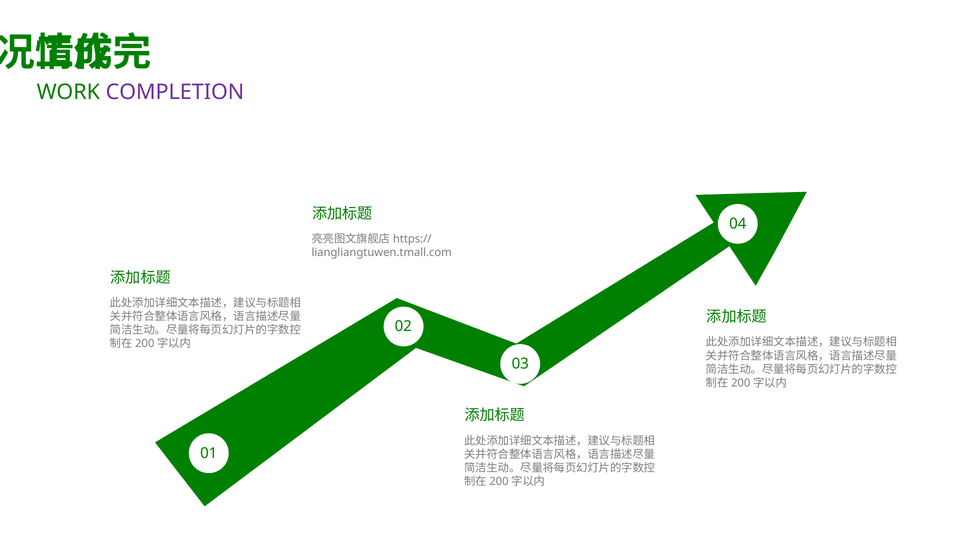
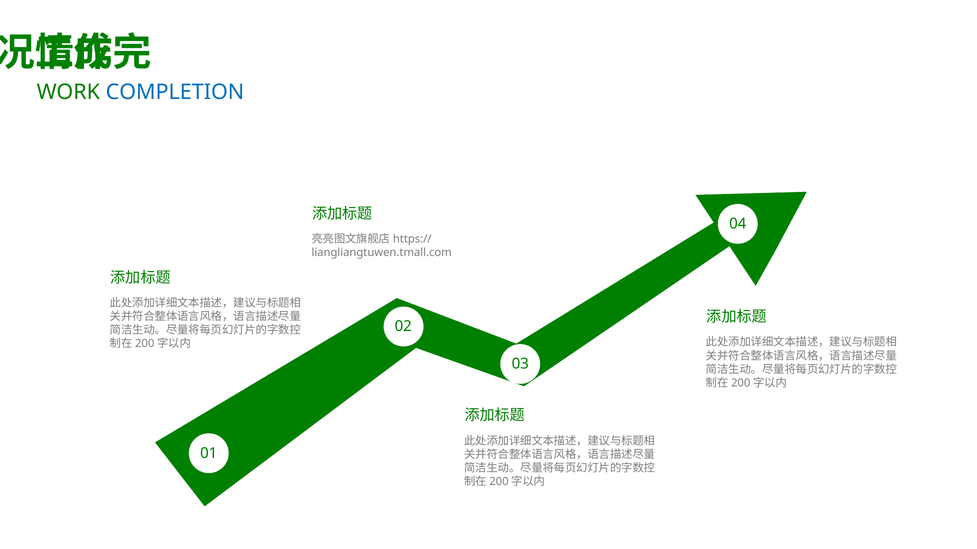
COMPLETION colour: purple -> blue
